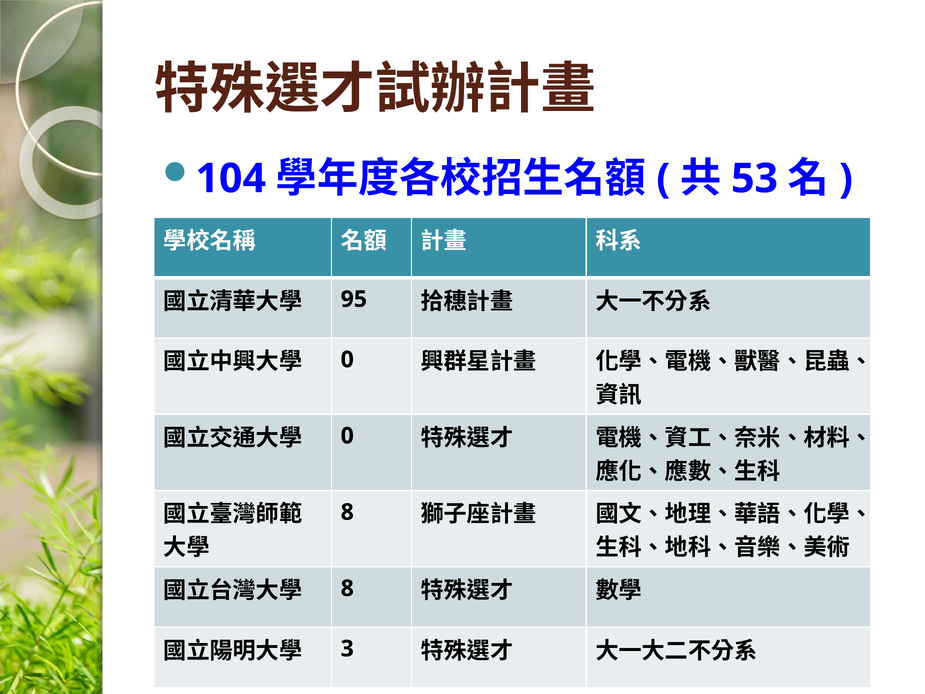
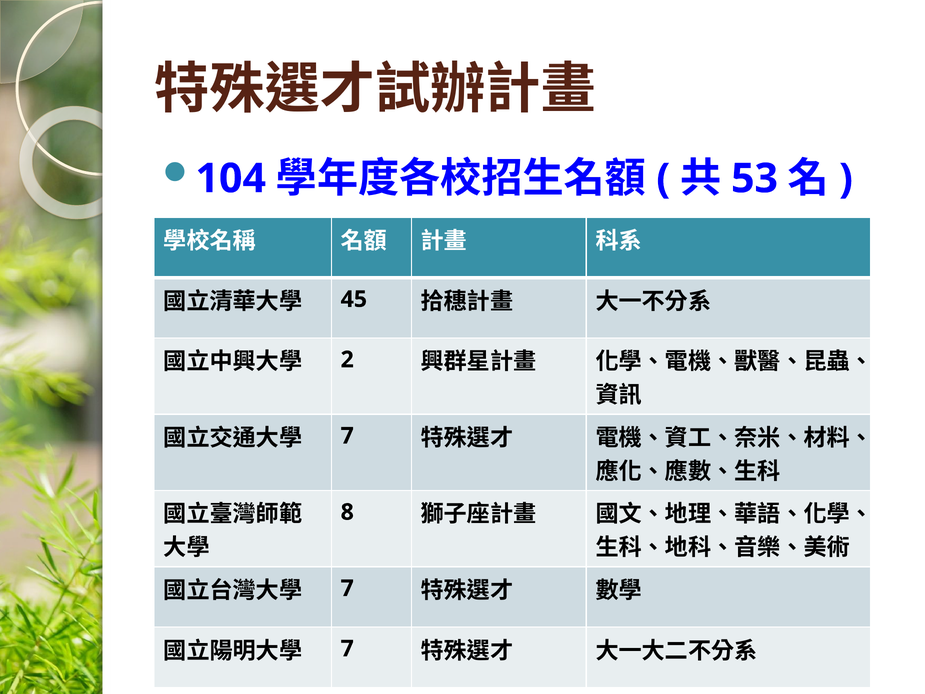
95: 95 -> 45
0 at (347, 359): 0 -> 2
0 at (347, 436): 0 -> 7
8 at (347, 588): 8 -> 7
3 at (347, 648): 3 -> 7
